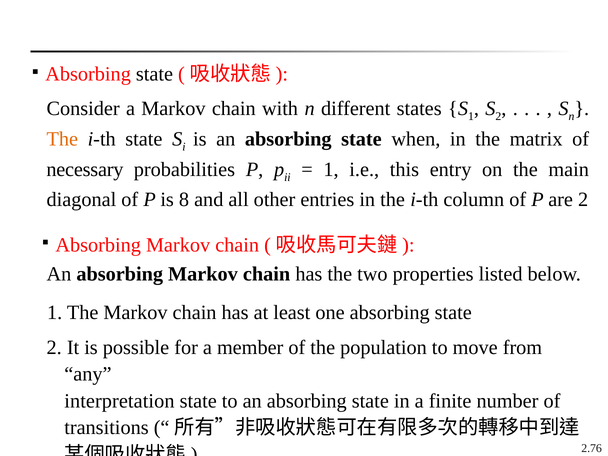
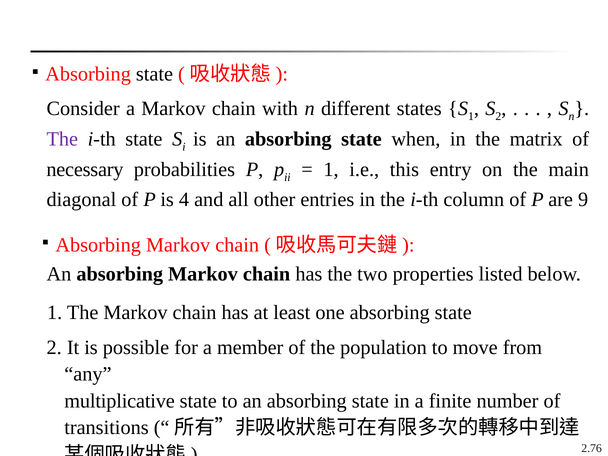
The at (62, 139) colour: orange -> purple
8: 8 -> 4
are 2: 2 -> 9
interpretation: interpretation -> multiplicative
